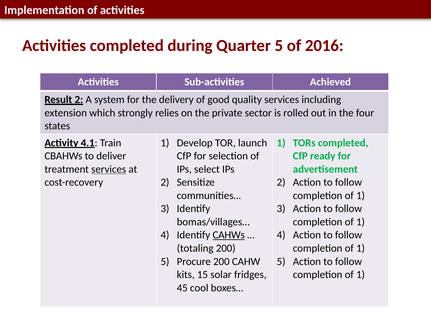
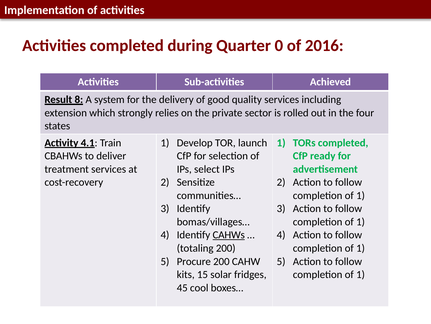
Quarter 5: 5 -> 0
Result 2: 2 -> 8
services at (109, 169) underline: present -> none
